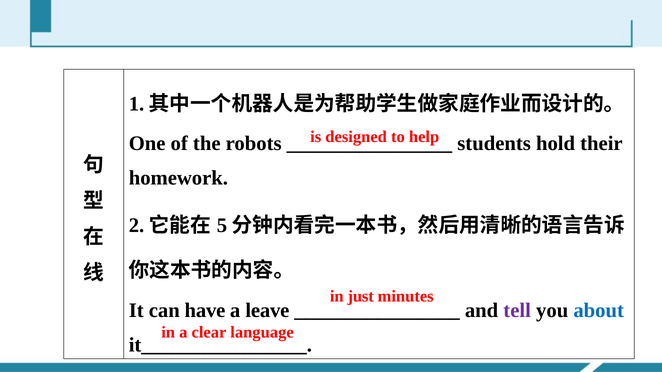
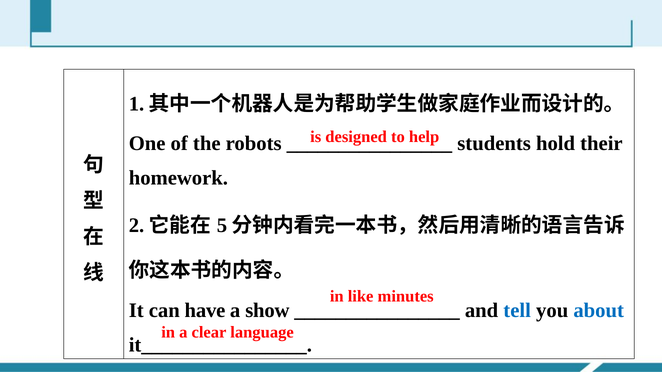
just: just -> like
leave: leave -> show
tell colour: purple -> blue
